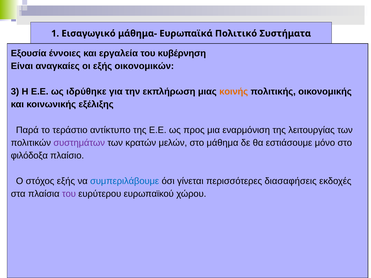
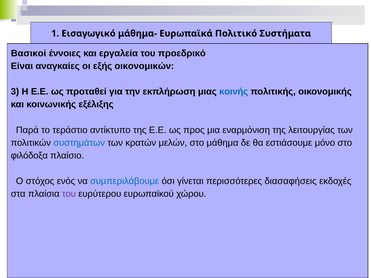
Εξουσία: Εξουσία -> Βασικοί
κυβέρνηση: κυβέρνηση -> προεδρικό
ιδρύθηκε: ιδρύθηκε -> προταθεί
κοινής colour: orange -> blue
συστημάτων colour: purple -> blue
στόχος εξής: εξής -> ενός
